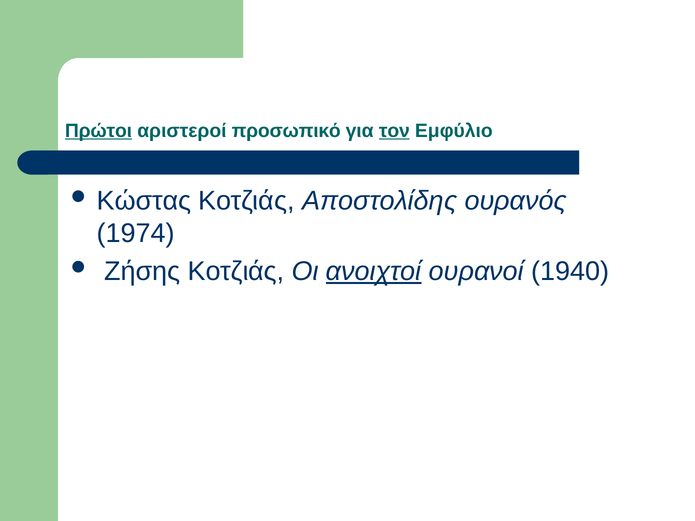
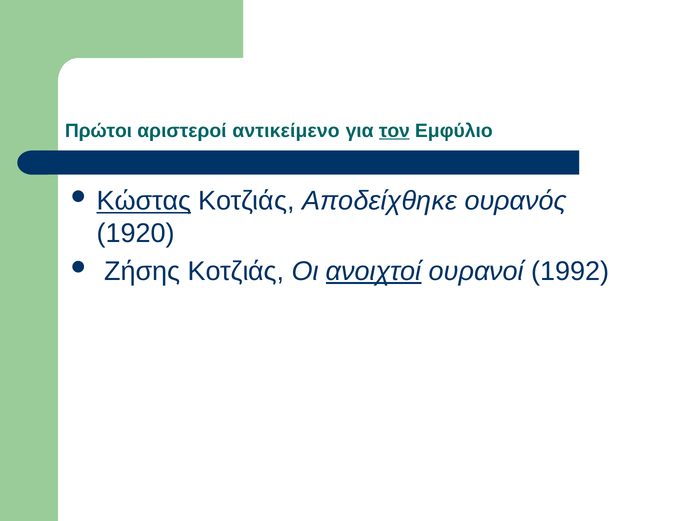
Πρώτοι underline: present -> none
προσωπικό: προσωπικό -> αντικείμενο
Κώστας underline: none -> present
Αποστολίδης: Αποστολίδης -> Αποδείχθηκε
1974: 1974 -> 1920
1940: 1940 -> 1992
